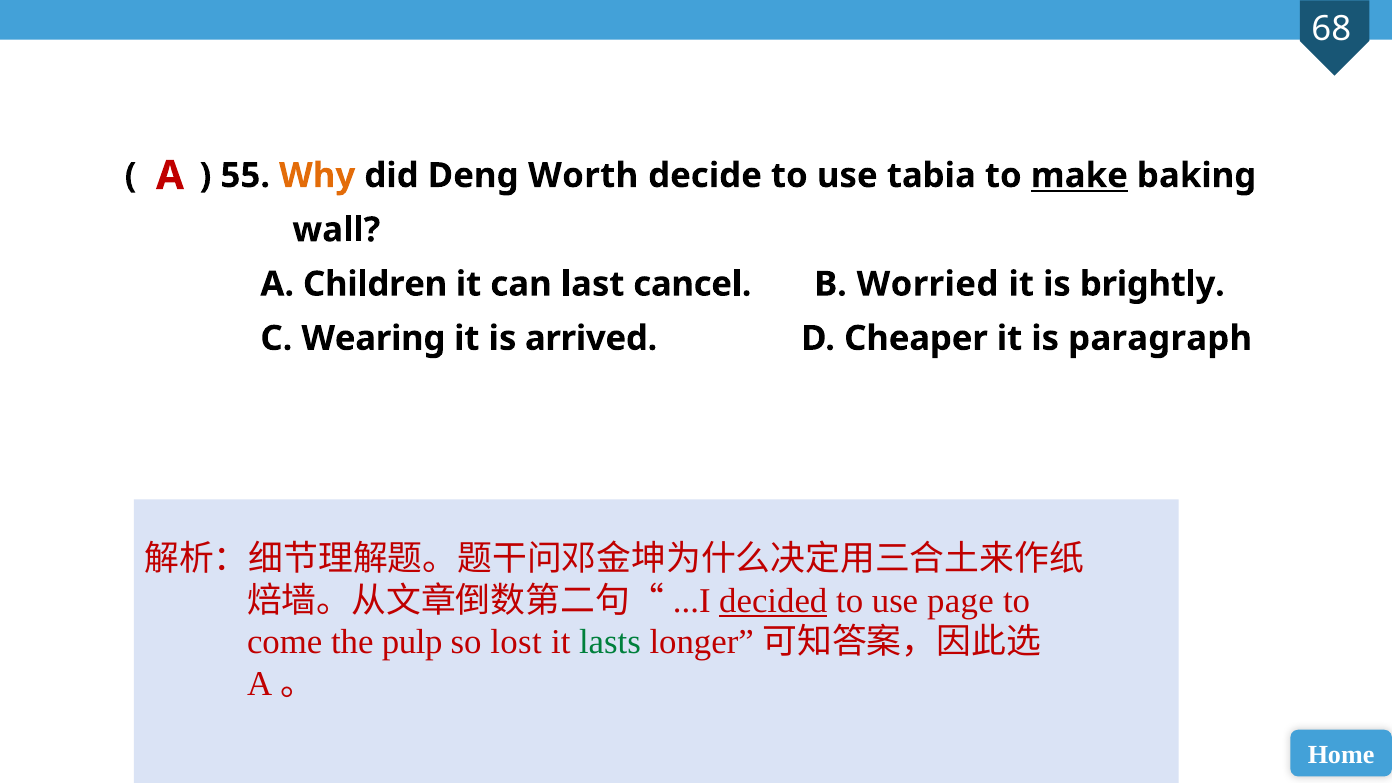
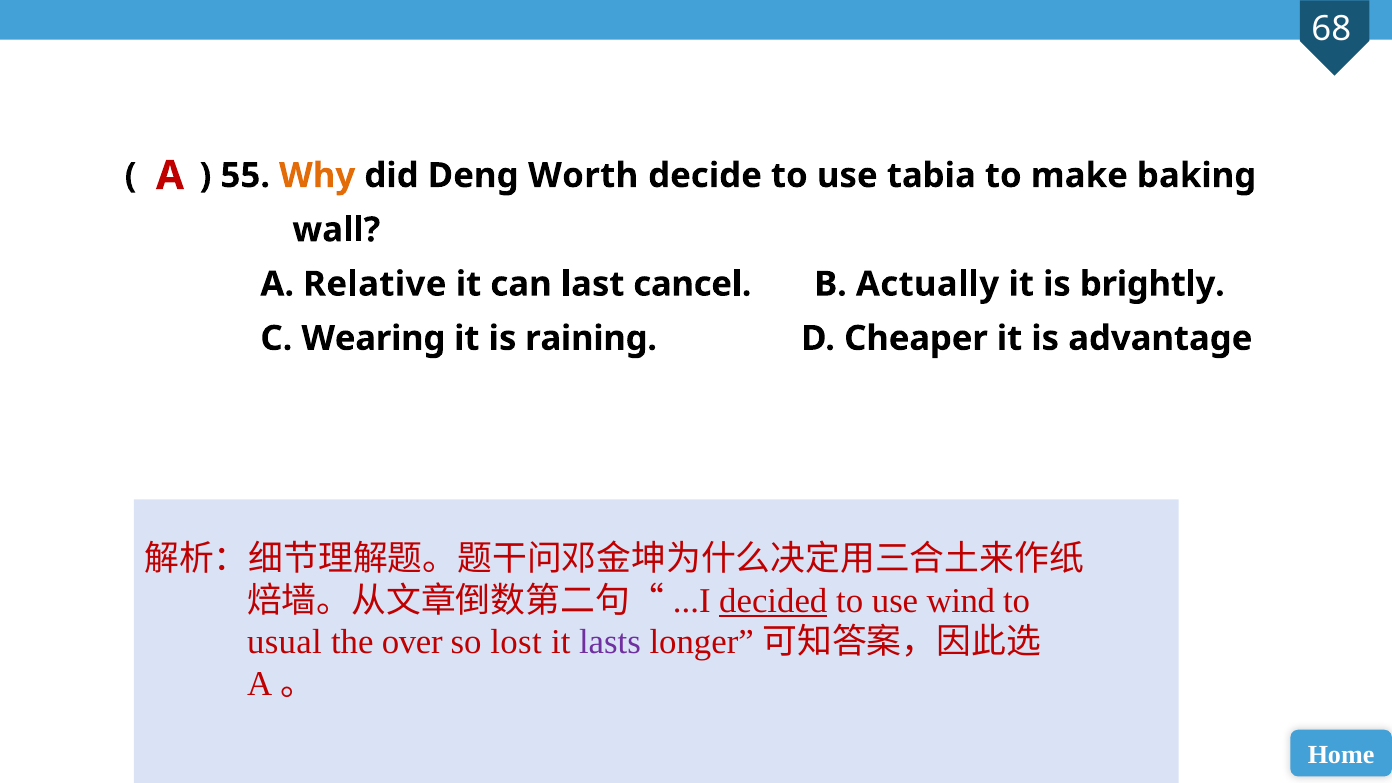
make underline: present -> none
Children: Children -> Relative
Worried: Worried -> Actually
arrived: arrived -> raining
paragraph: paragraph -> advantage
page: page -> wind
come: come -> usual
pulp: pulp -> over
lasts colour: green -> purple
